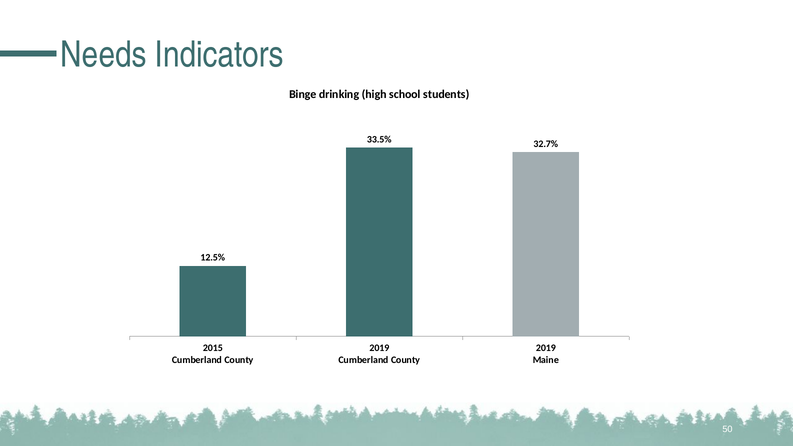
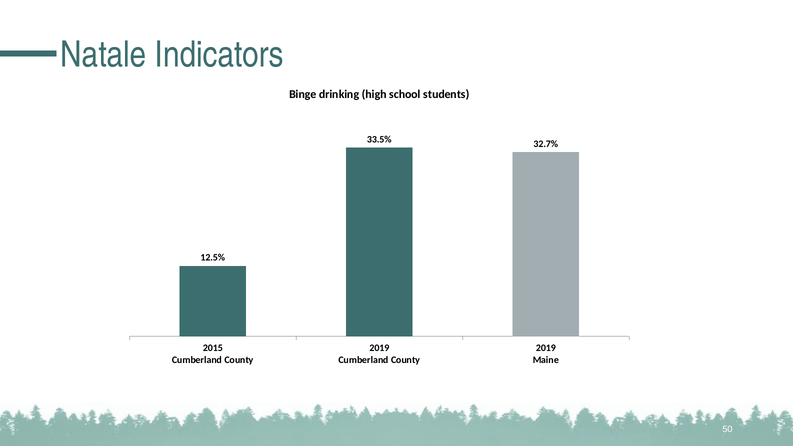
Needs: Needs -> Natale
